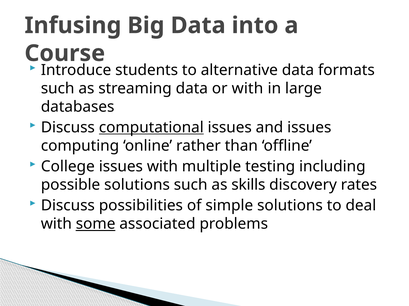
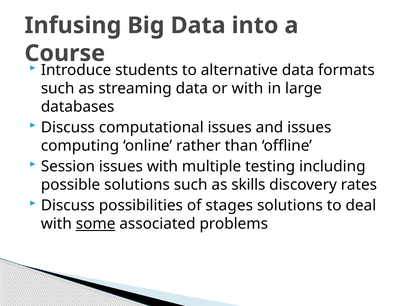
computational underline: present -> none
College: College -> Session
simple: simple -> stages
